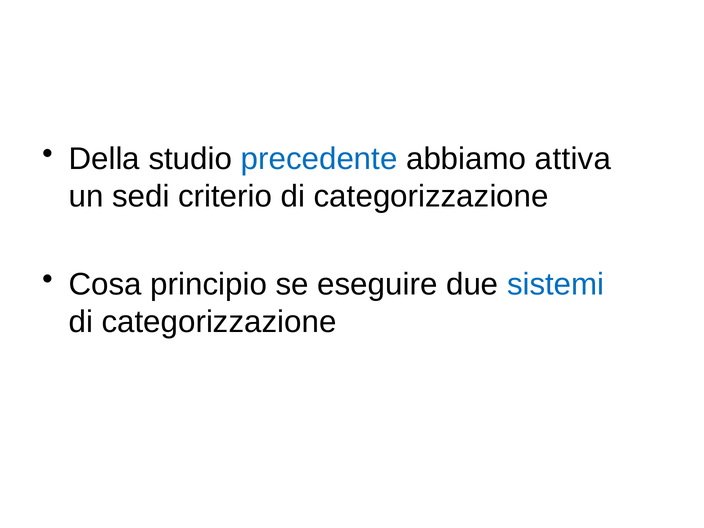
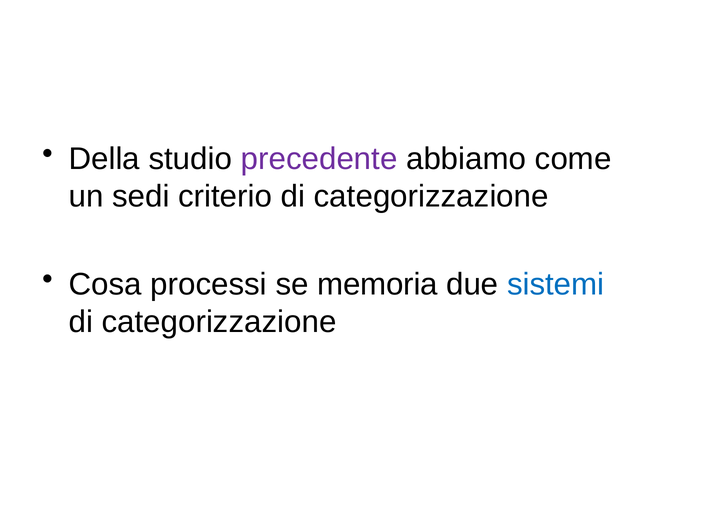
precedente colour: blue -> purple
attiva: attiva -> come
principio: principio -> processi
eseguire: eseguire -> memoria
